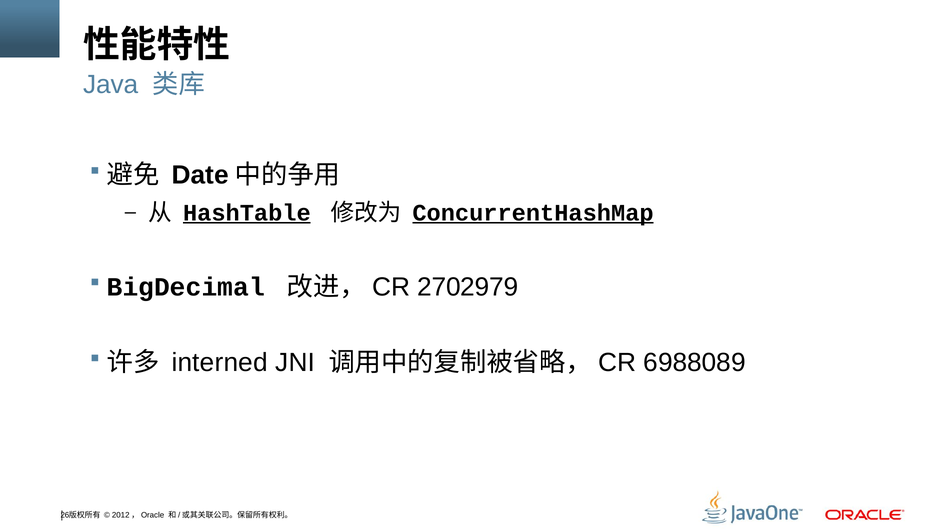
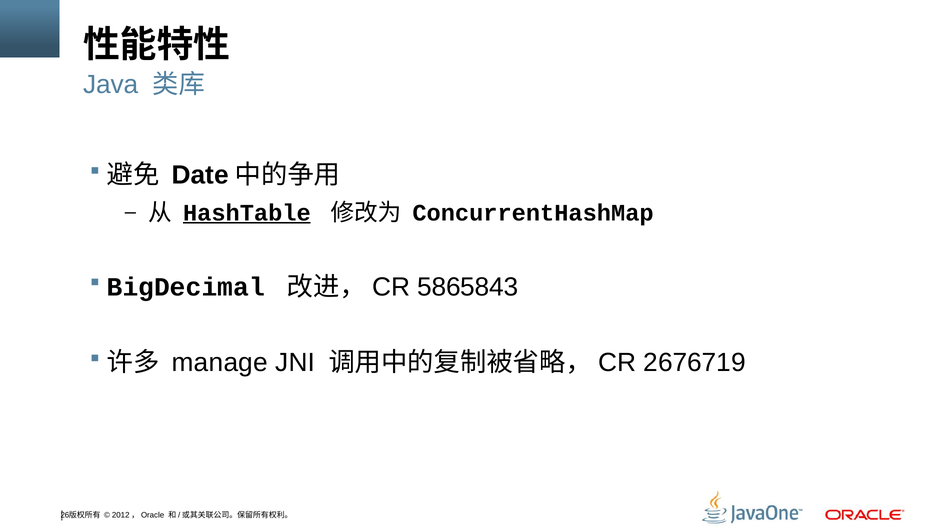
ConcurrentHashMap underline: present -> none
2702979: 2702979 -> 5865843
interned: interned -> manage
6988089: 6988089 -> 2676719
